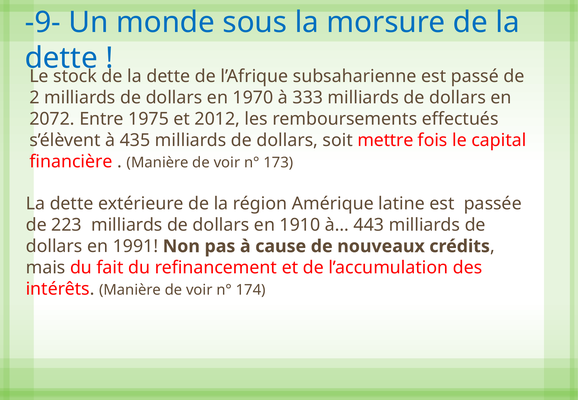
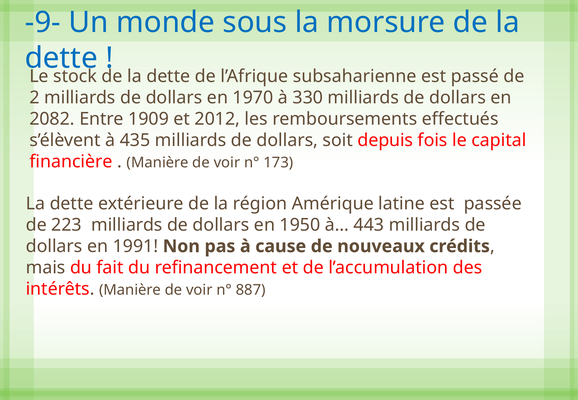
333: 333 -> 330
2072: 2072 -> 2082
1975: 1975 -> 1909
mettre: mettre -> depuis
1910: 1910 -> 1950
174: 174 -> 887
